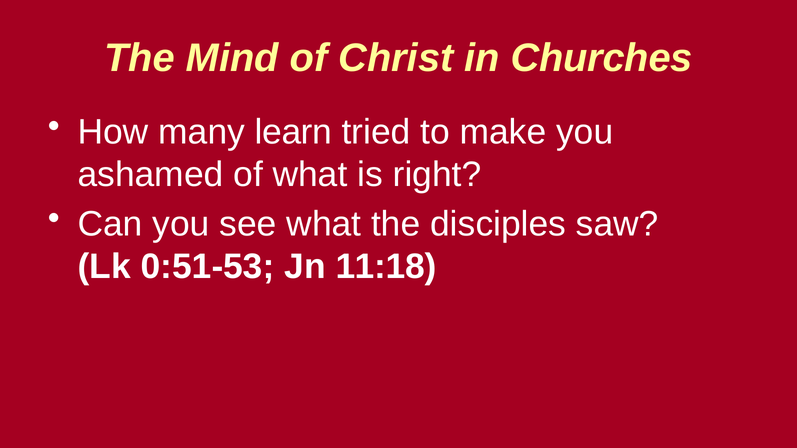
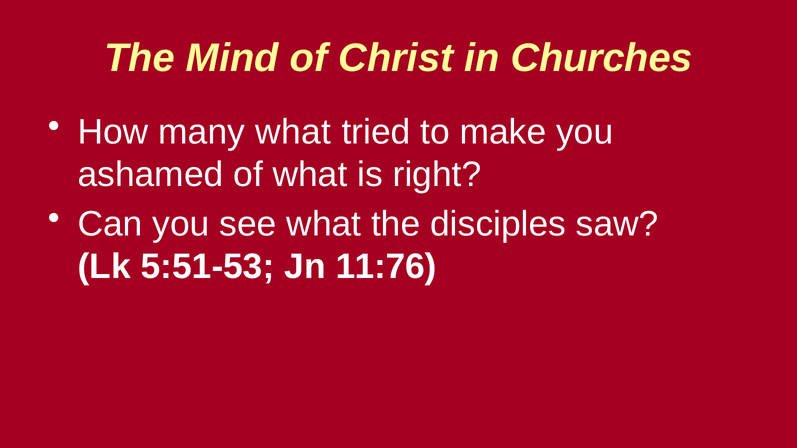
many learn: learn -> what
0:51-53: 0:51-53 -> 5:51-53
11:18: 11:18 -> 11:76
